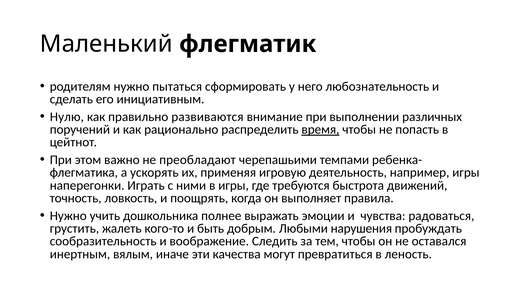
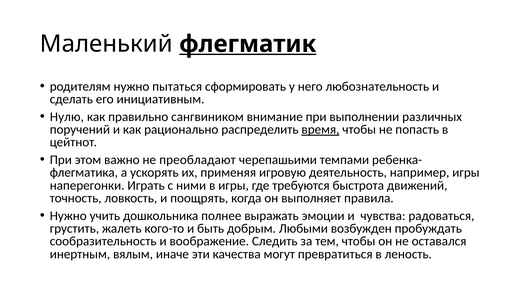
флегматик underline: none -> present
развиваются: развиваются -> сангвиником
нарушения: нарушения -> возбужден
